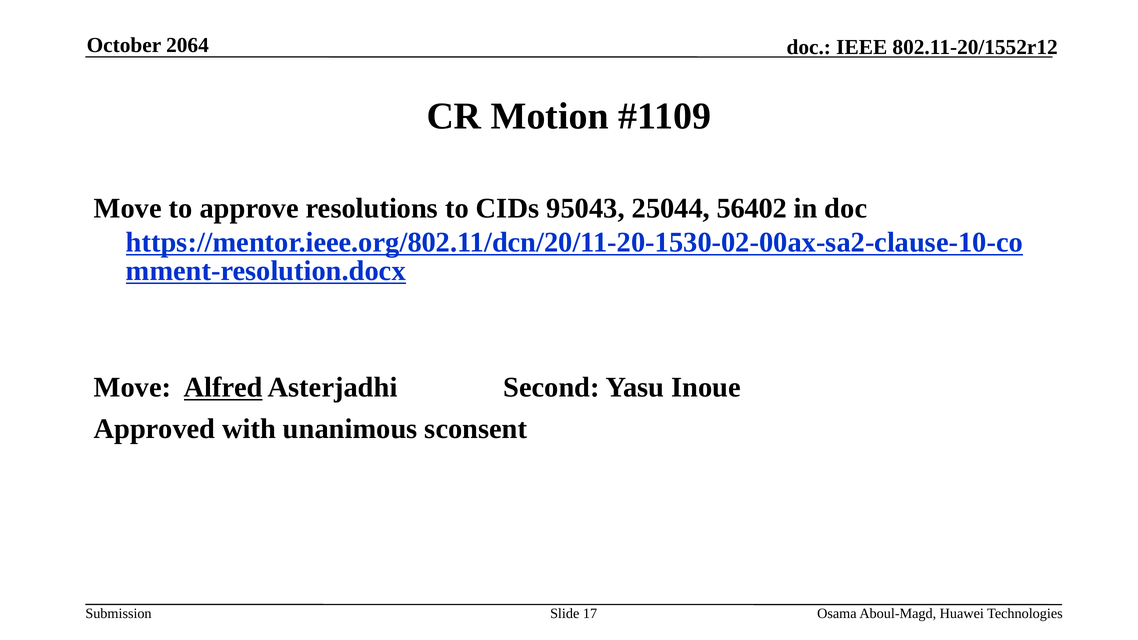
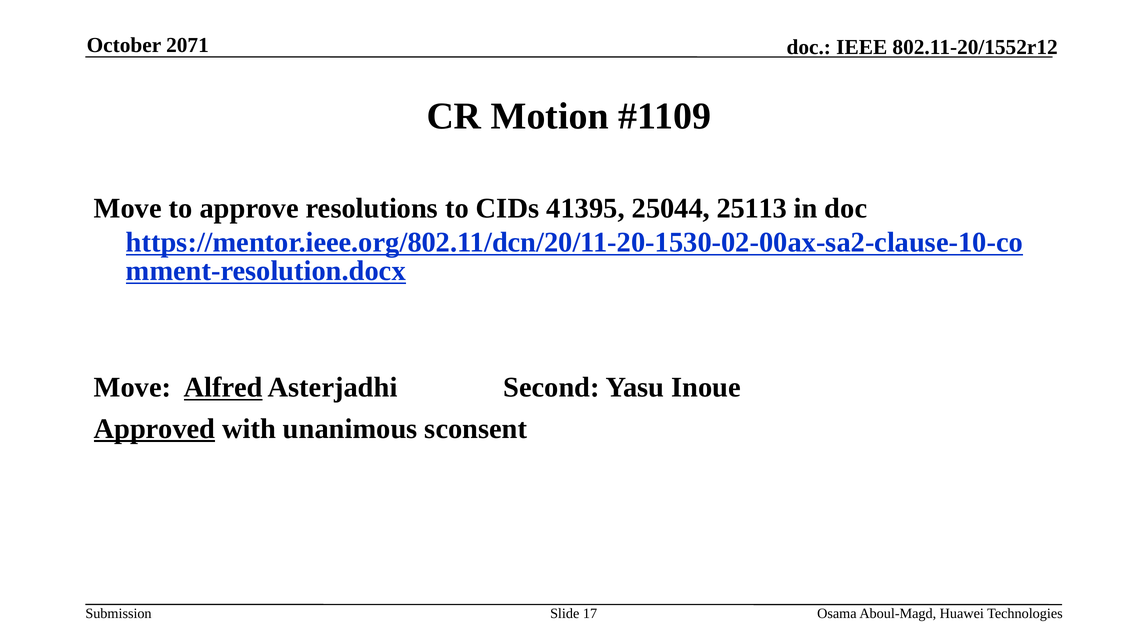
2064: 2064 -> 2071
95043: 95043 -> 41395
56402: 56402 -> 25113
Approved underline: none -> present
